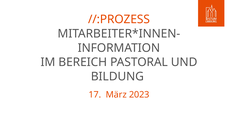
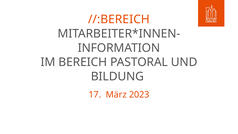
//:PROZESS: //:PROZESS -> //:BEREICH
